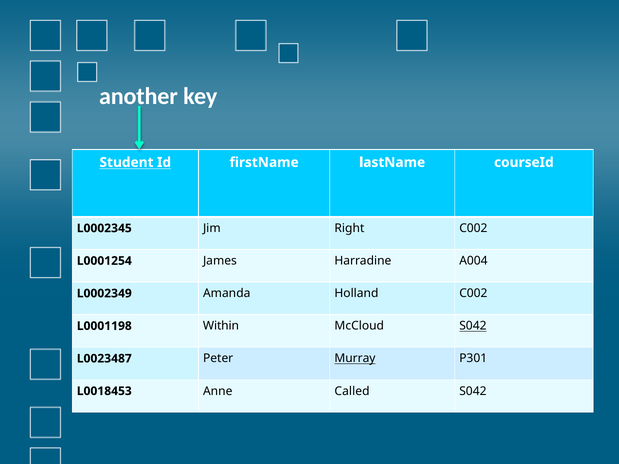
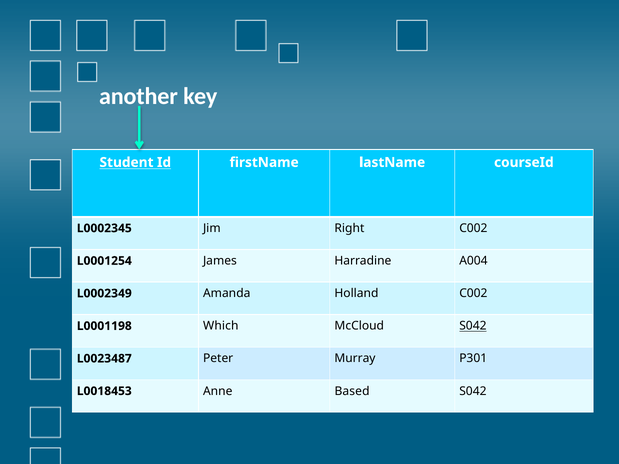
Within: Within -> Which
Murray underline: present -> none
Called: Called -> Based
